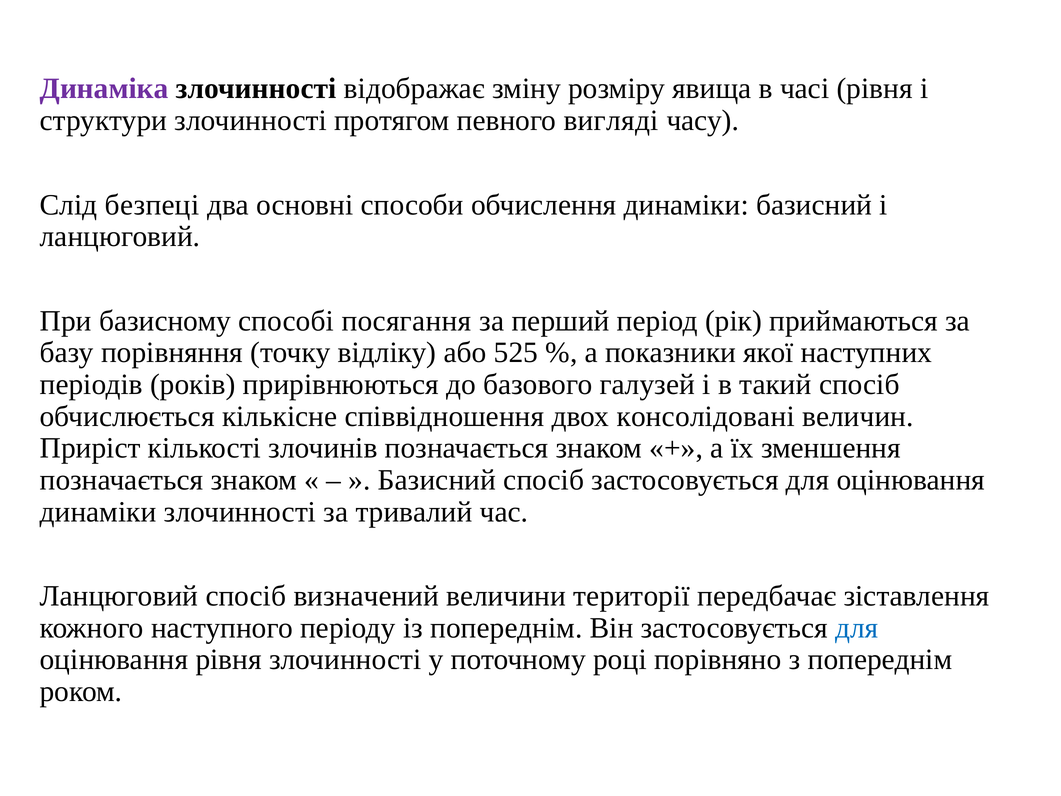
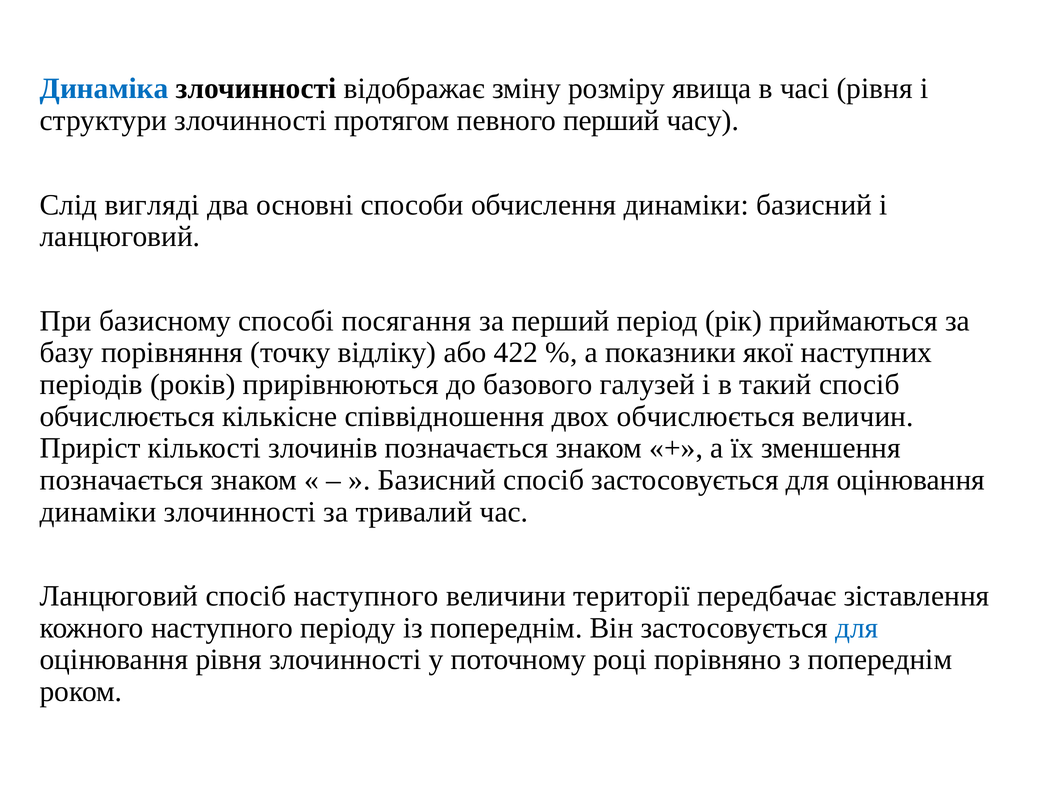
Динаміка colour: purple -> blue
певного вигляді: вигляді -> перший
безпеці: безпеці -> вигляді
525: 525 -> 422
двох консолідовані: консолідовані -> обчислюється
спосіб визначений: визначений -> наступного
